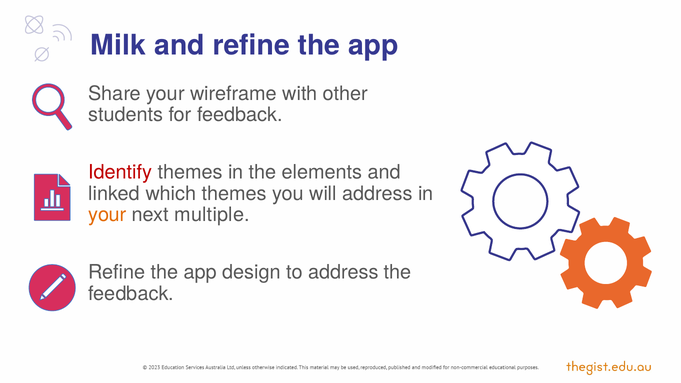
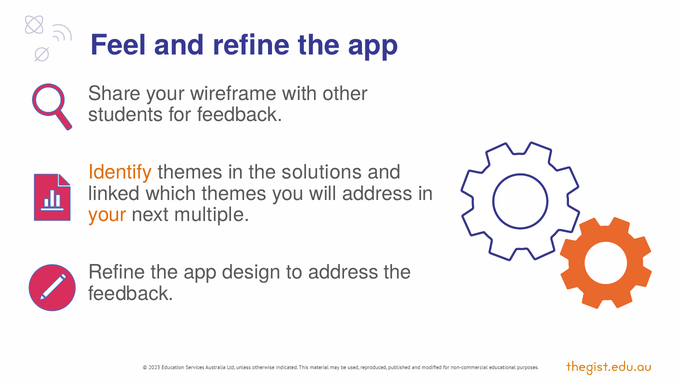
Milk: Milk -> Feel
Identify colour: red -> orange
elements: elements -> solutions
